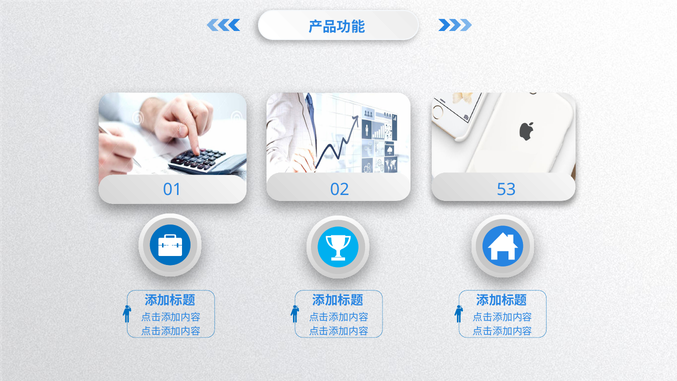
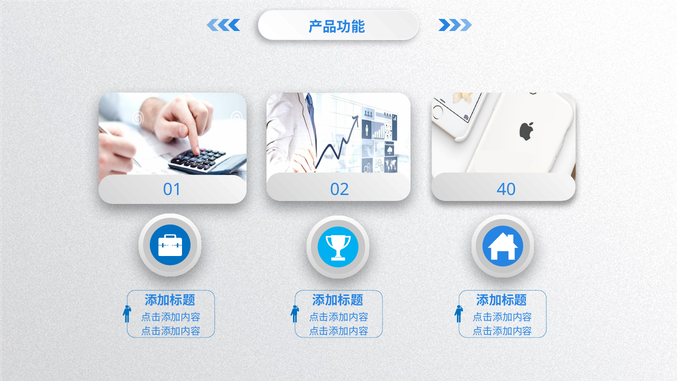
53: 53 -> 40
